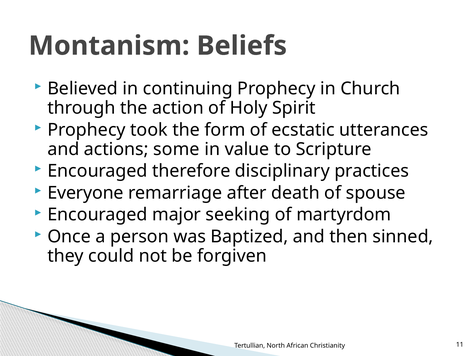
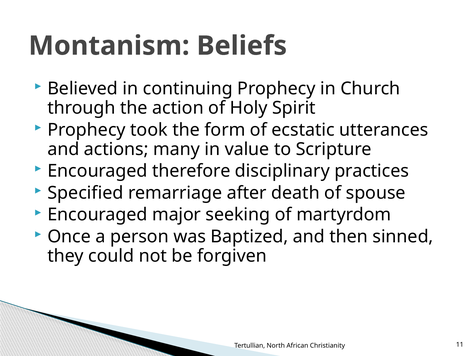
some: some -> many
Everyone: Everyone -> Specified
